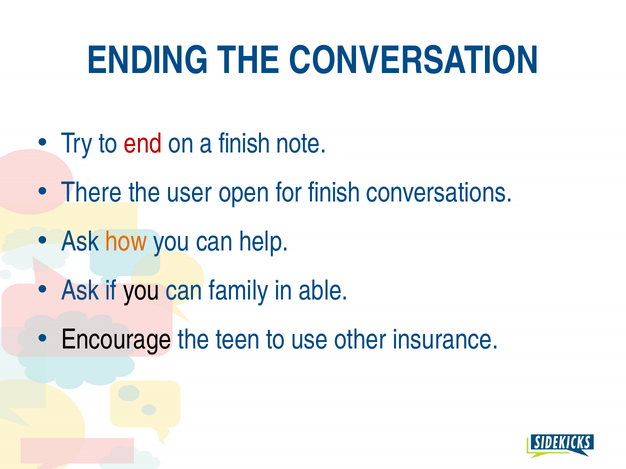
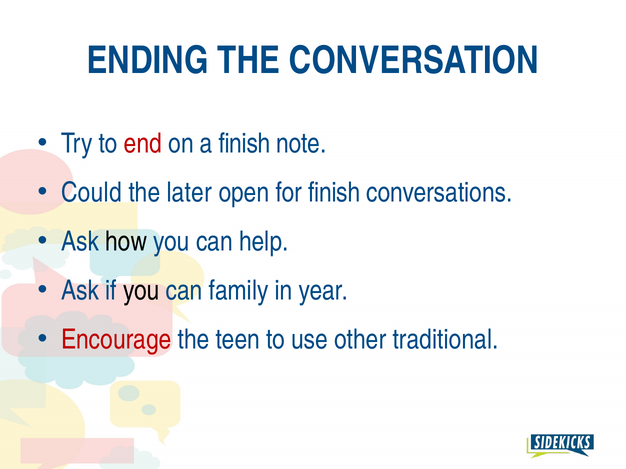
There: There -> Could
user: user -> later
how colour: orange -> black
able: able -> year
Encourage colour: black -> red
insurance: insurance -> traditional
